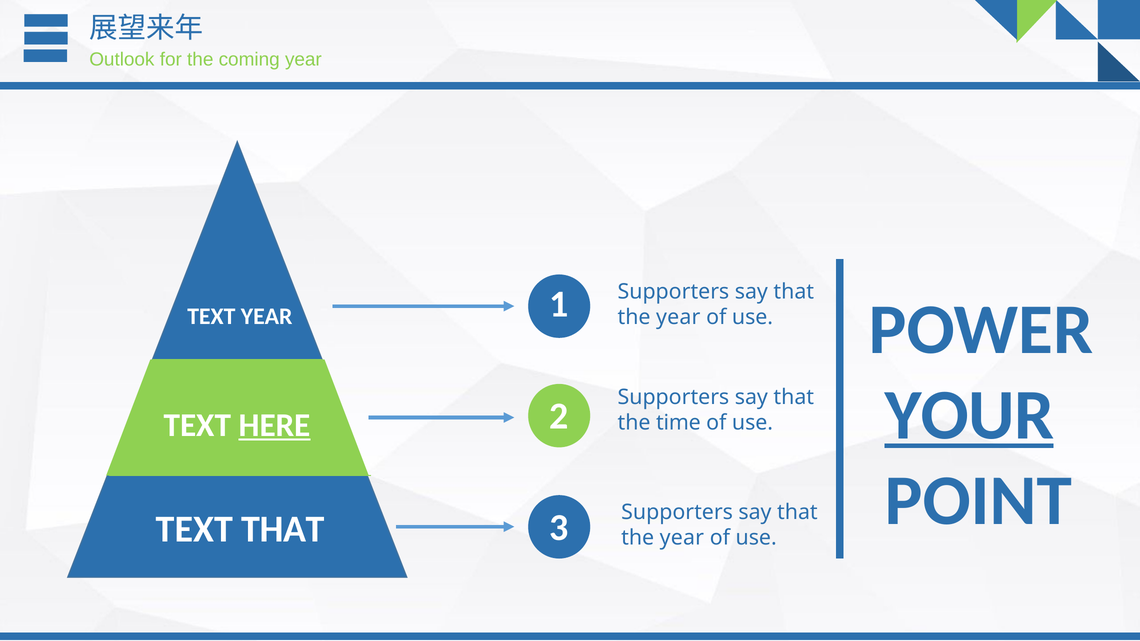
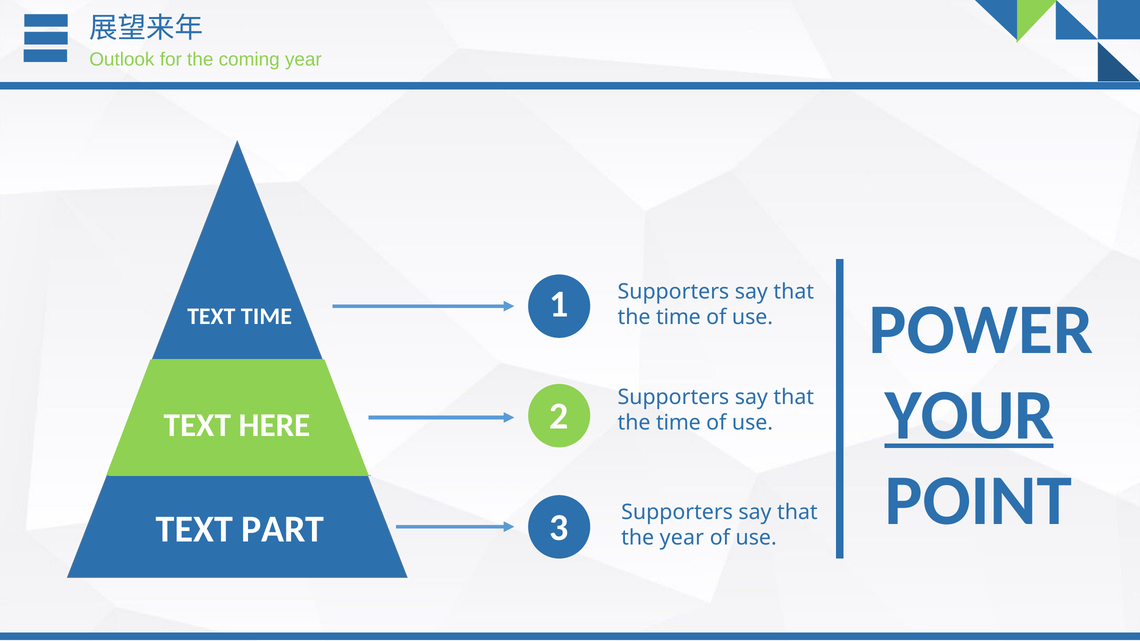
TEXT YEAR: YEAR -> TIME
year at (678, 317): year -> time
HERE underline: present -> none
TEXT THAT: THAT -> PART
